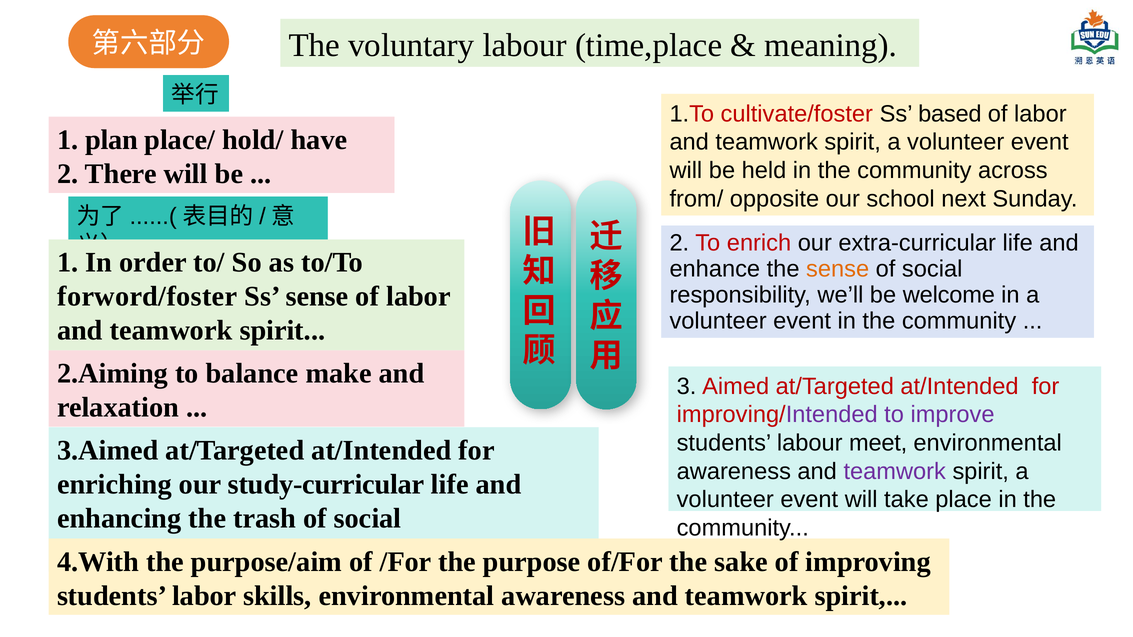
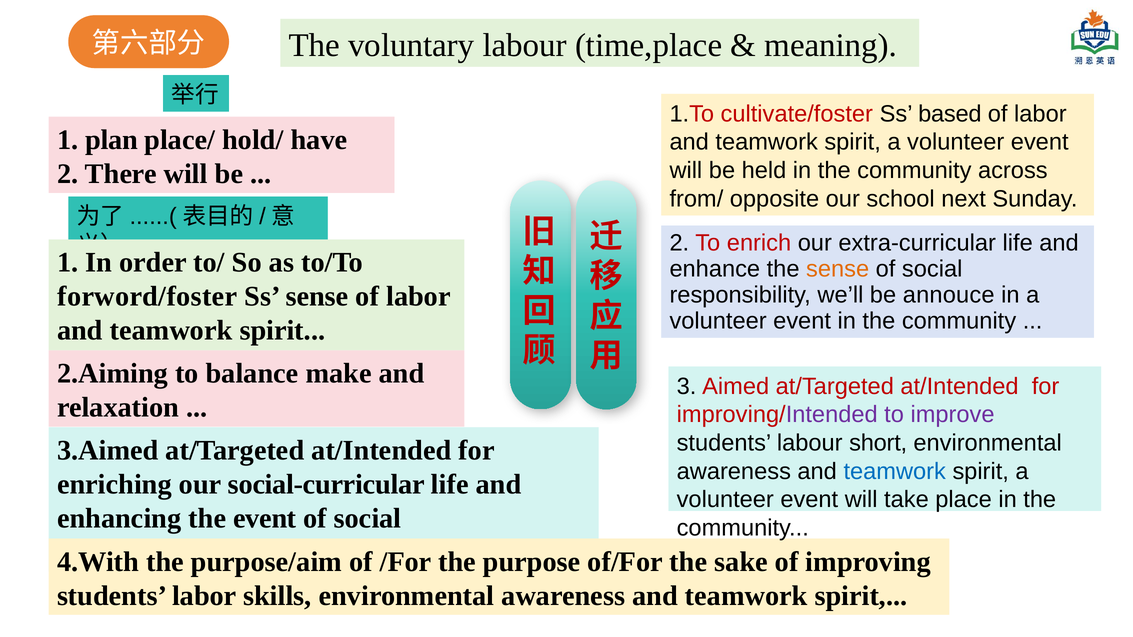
welcome: welcome -> annouce
meet: meet -> short
teamwork at (895, 472) colour: purple -> blue
study-curricular: study-curricular -> social-curricular
the trash: trash -> event
